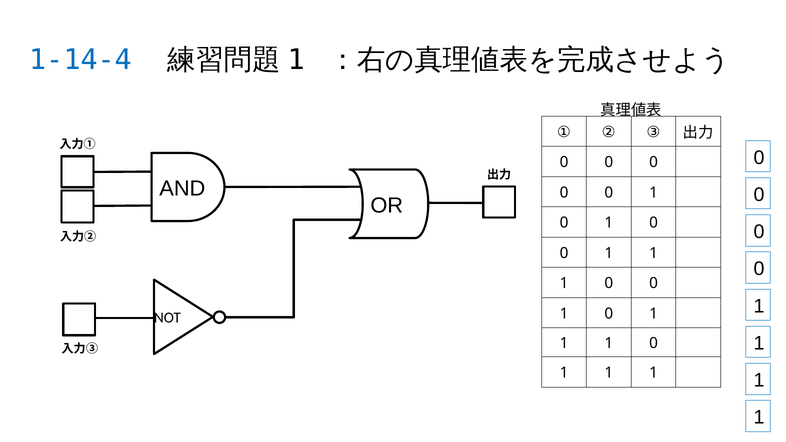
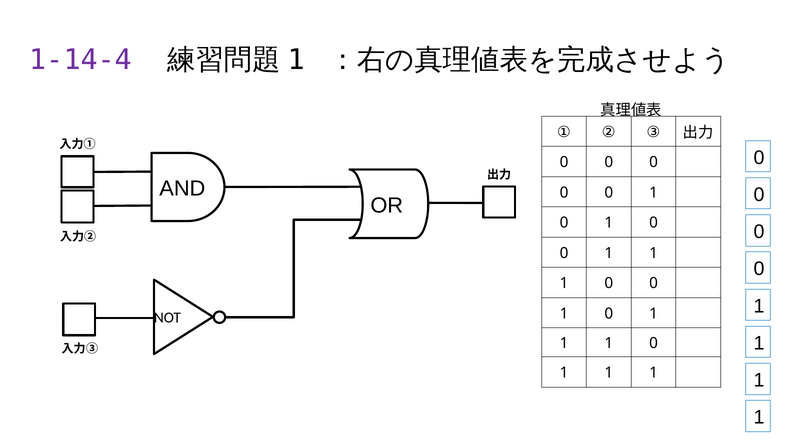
1-14-4 colour: blue -> purple
